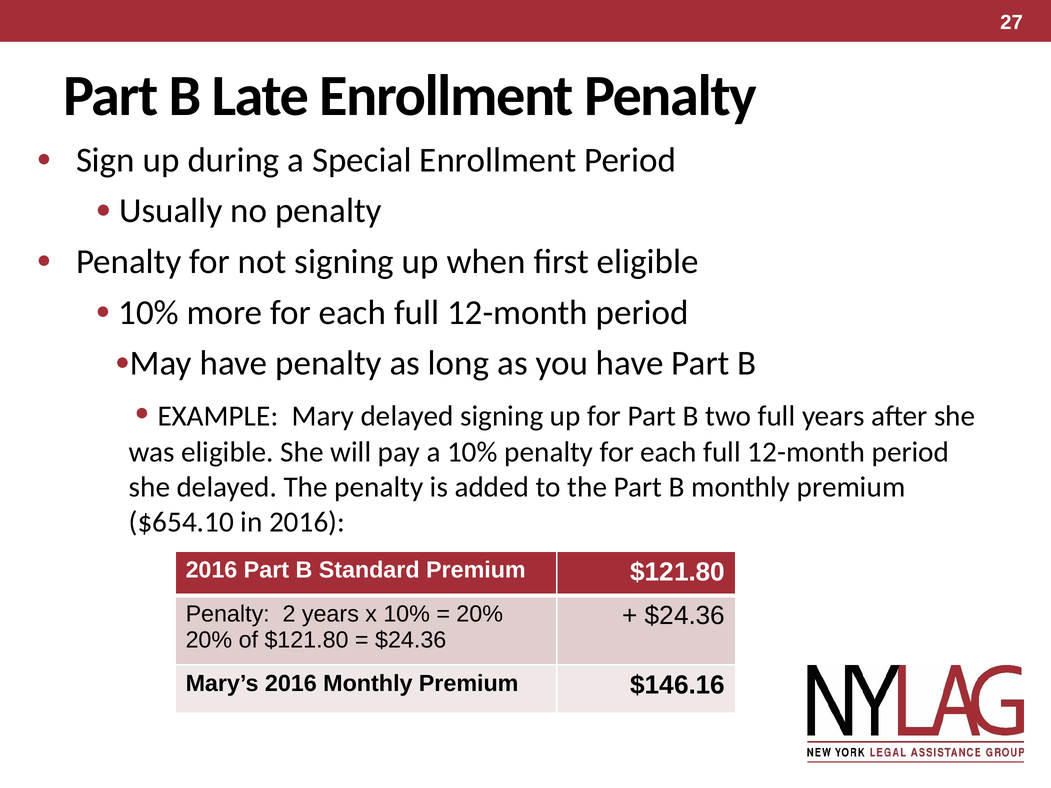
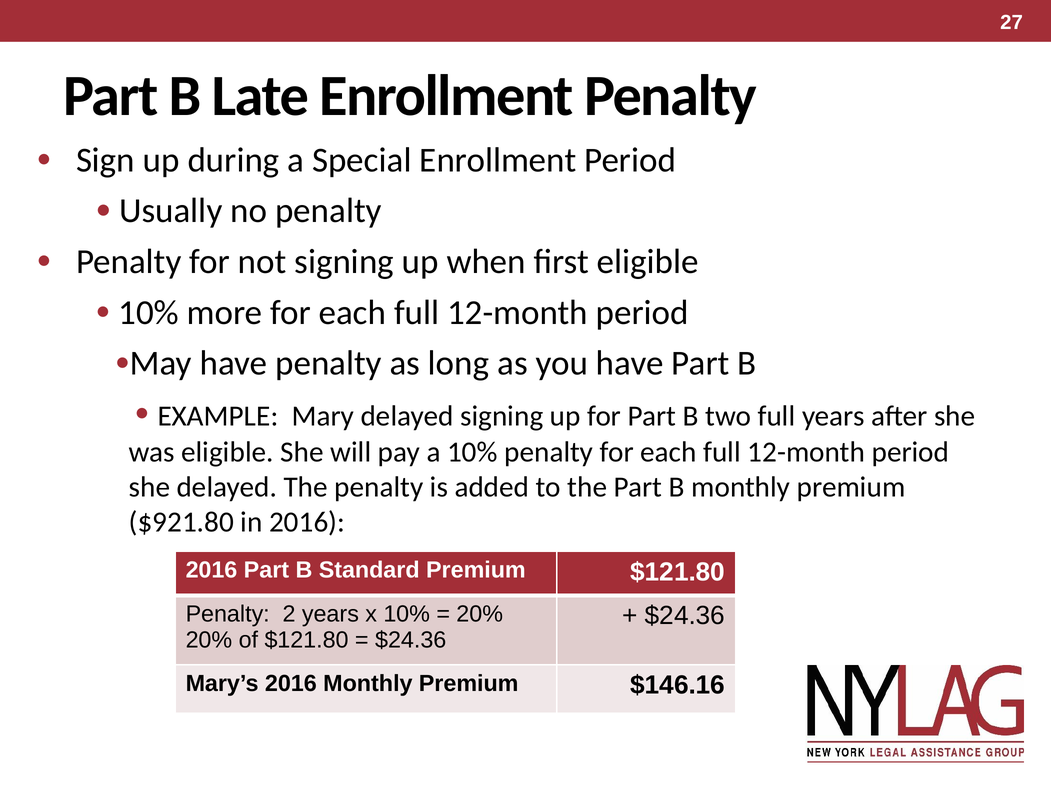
$654.10: $654.10 -> $921.80
